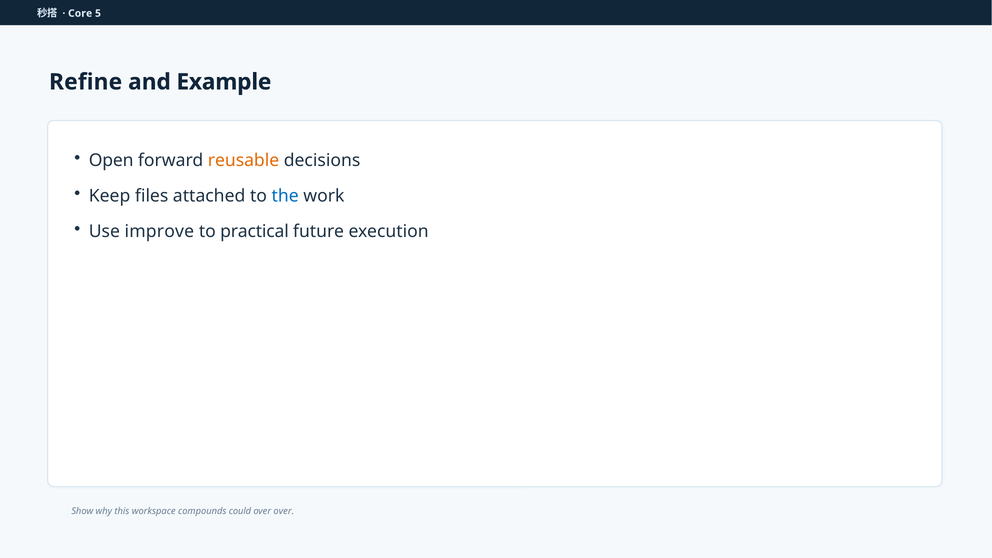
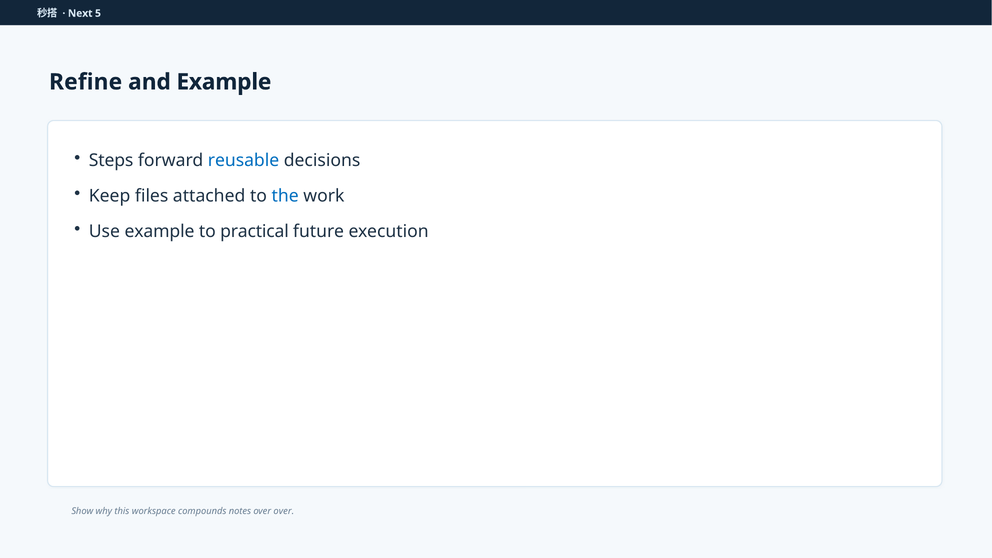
Core: Core -> Next
Open: Open -> Steps
reusable colour: orange -> blue
Use improve: improve -> example
could: could -> notes
